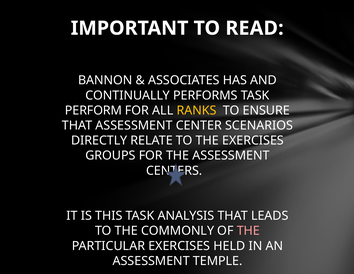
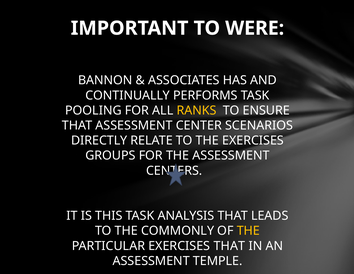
READ: READ -> WERE
PERFORM: PERFORM -> POOLING
THE at (248, 230) colour: pink -> yellow
EXERCISES HELD: HELD -> THAT
